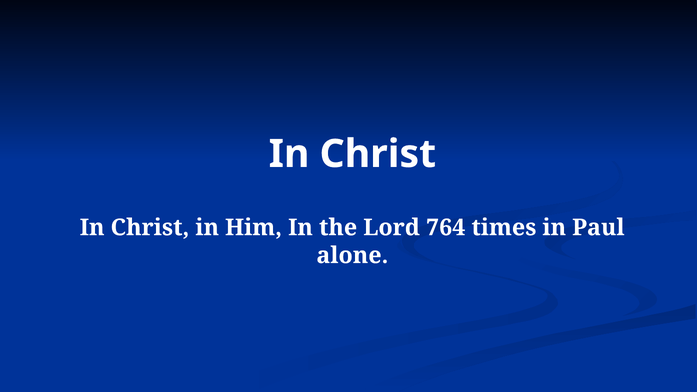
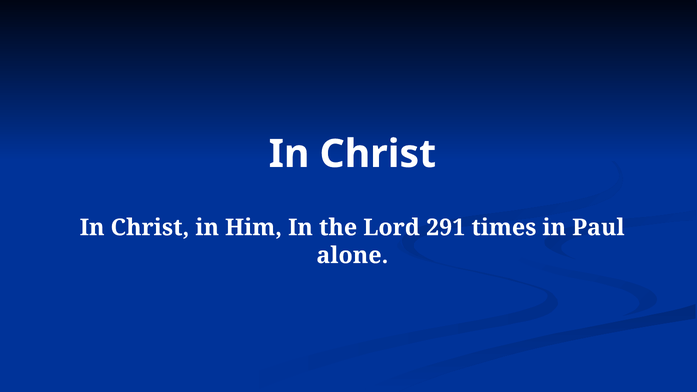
764: 764 -> 291
